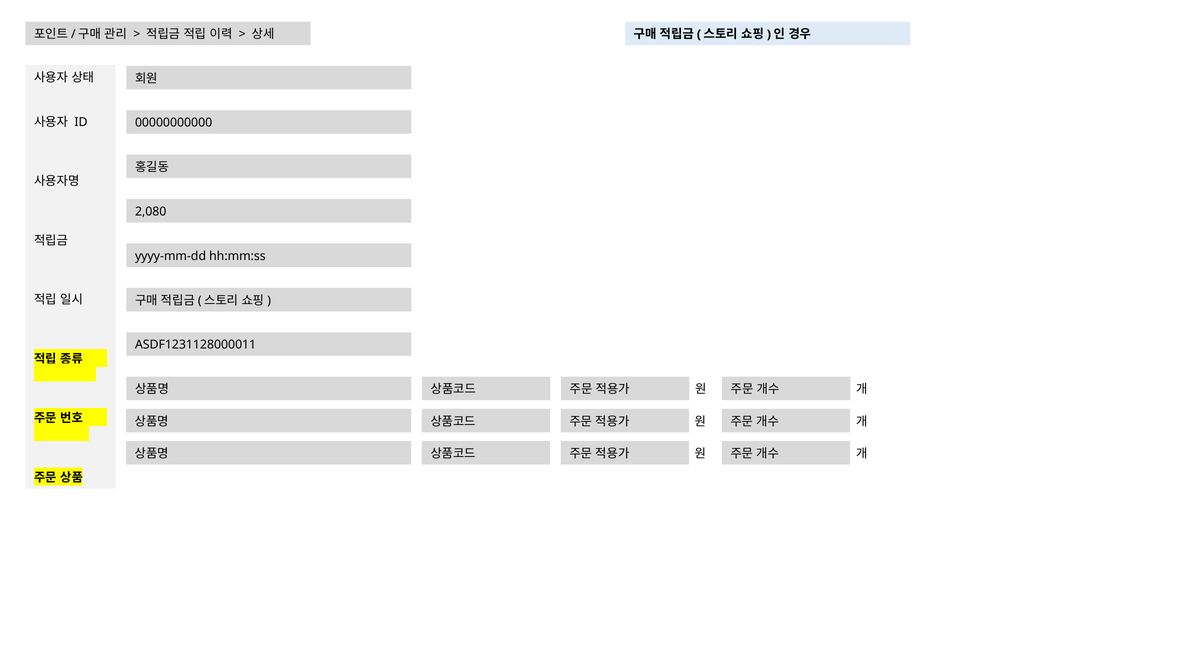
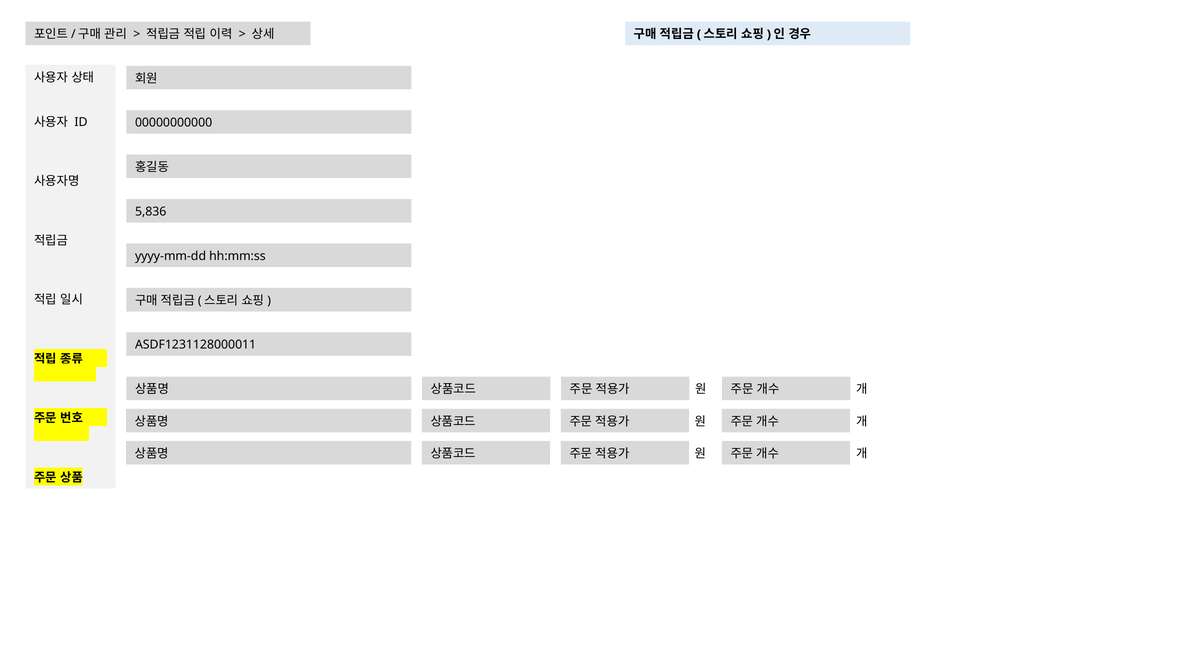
2,080: 2,080 -> 5,836
